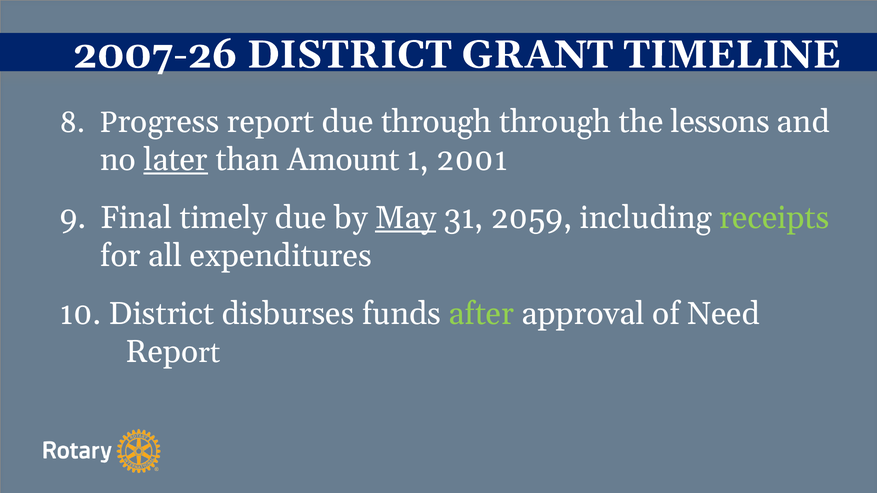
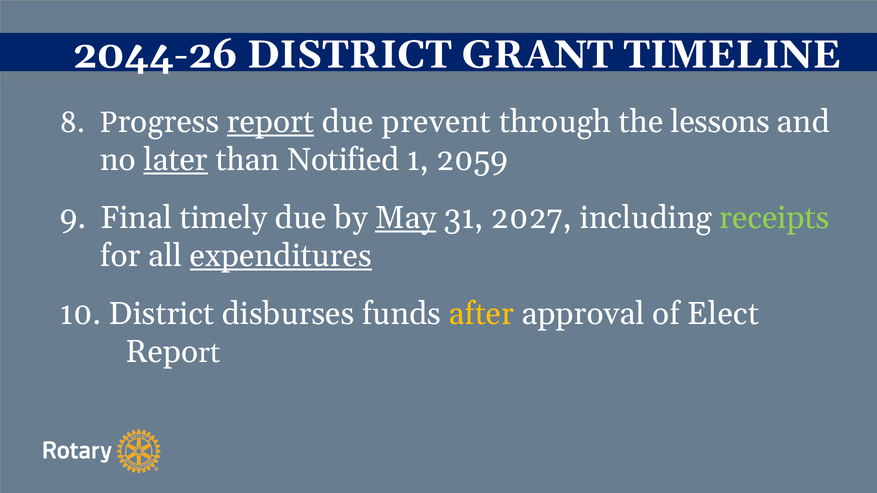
2007-26: 2007-26 -> 2044-26
report at (271, 122) underline: none -> present
due through: through -> prevent
Amount: Amount -> Notified
2001: 2001 -> 2059
2059: 2059 -> 2027
expenditures underline: none -> present
after colour: light green -> yellow
Need: Need -> Elect
